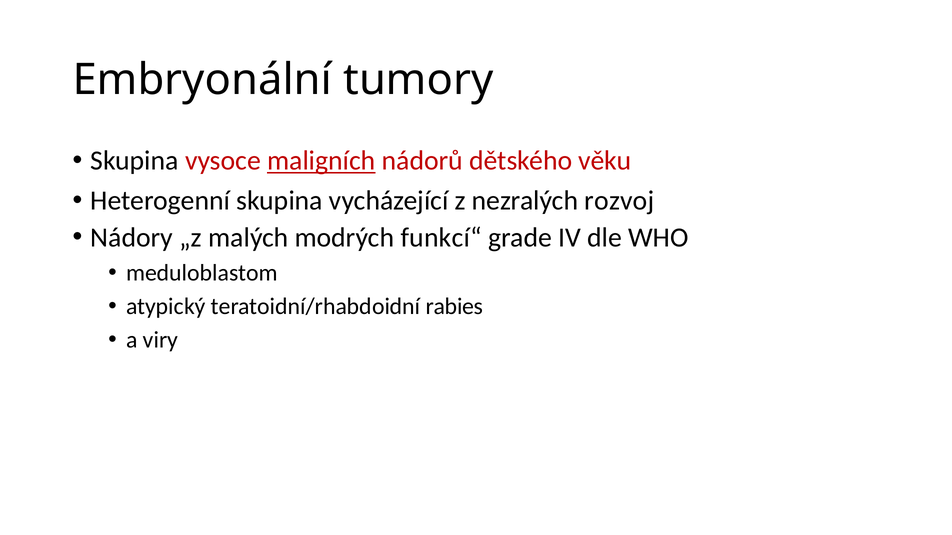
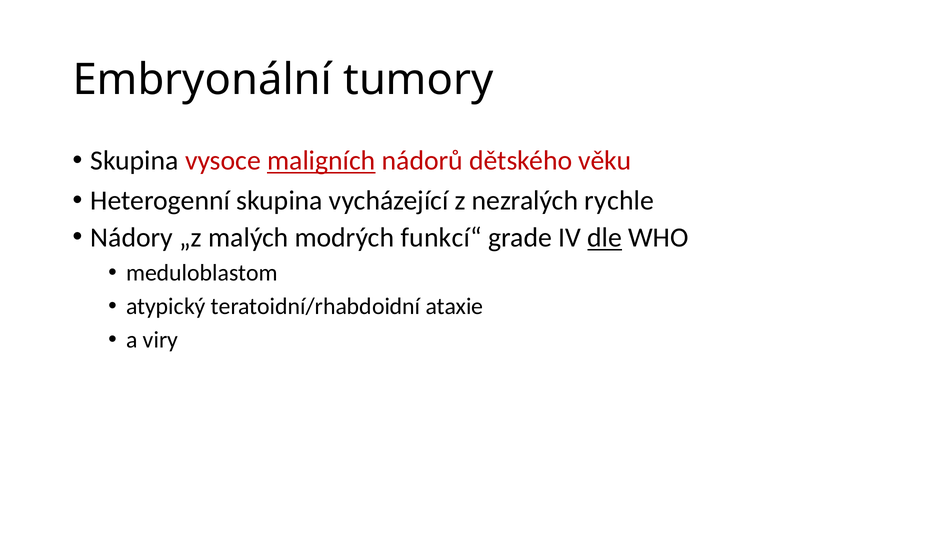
rozvoj: rozvoj -> rychle
dle underline: none -> present
rabies: rabies -> ataxie
